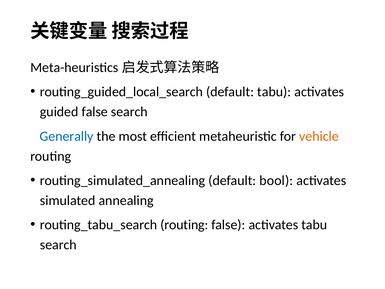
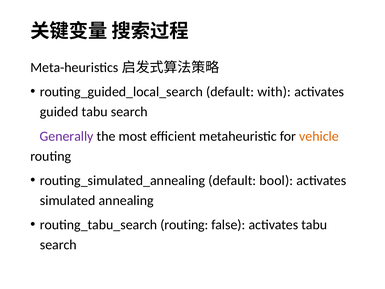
default tabu: tabu -> with
guided false: false -> tabu
Generally colour: blue -> purple
